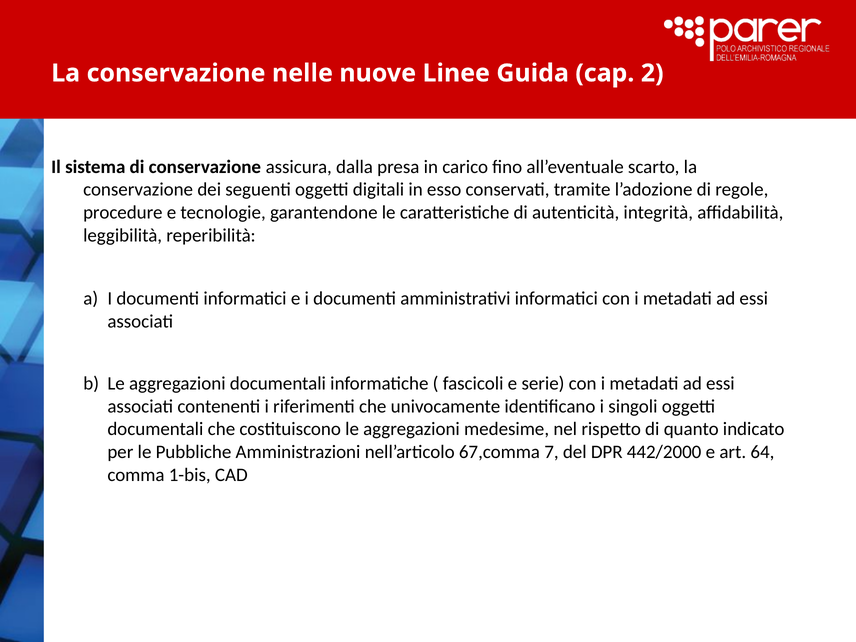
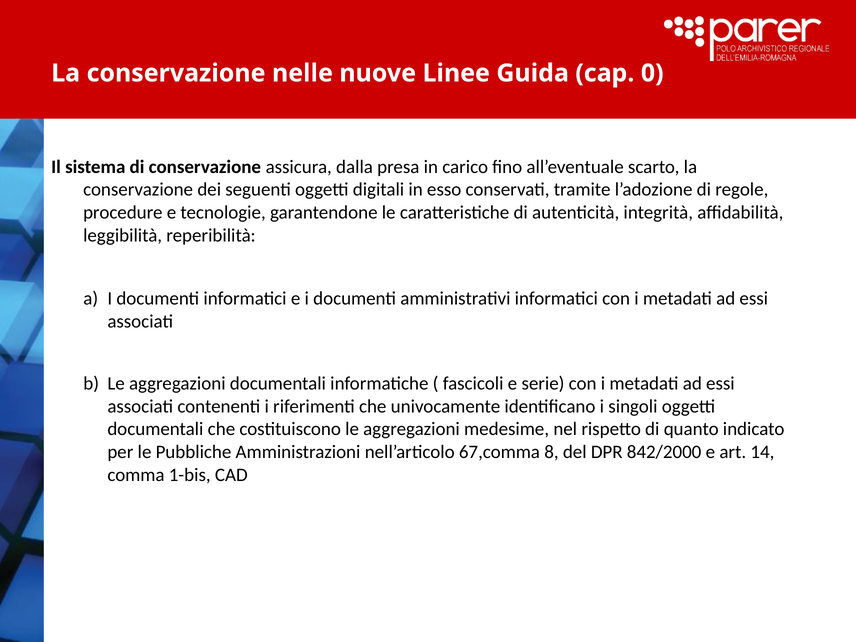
2: 2 -> 0
7: 7 -> 8
442/2000: 442/2000 -> 842/2000
64: 64 -> 14
